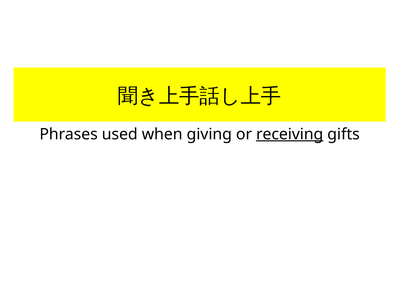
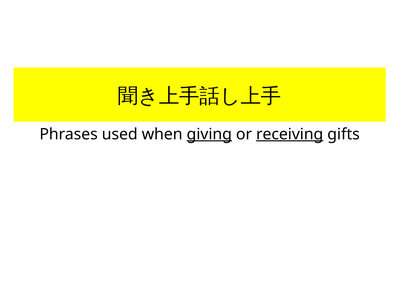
giving underline: none -> present
